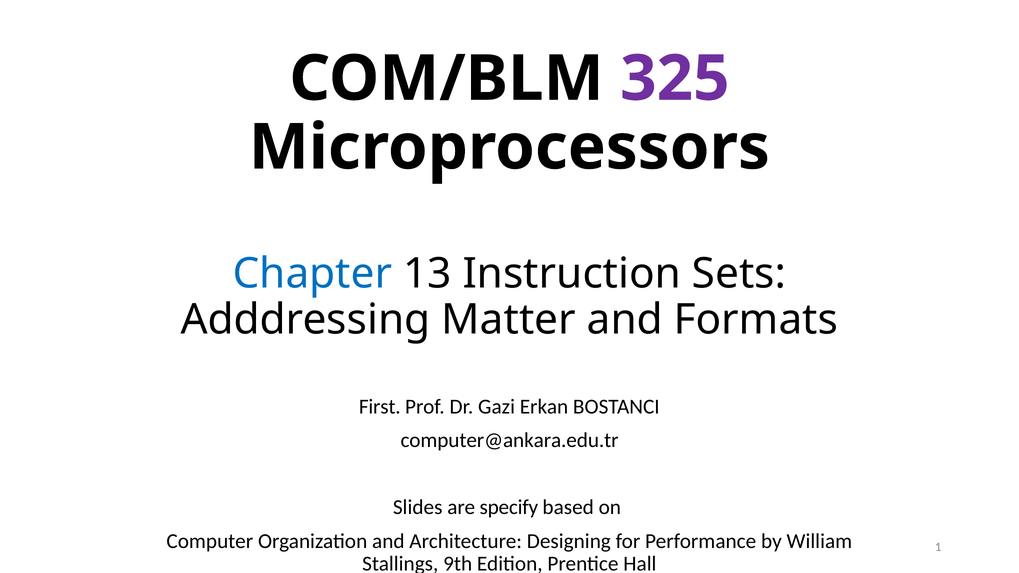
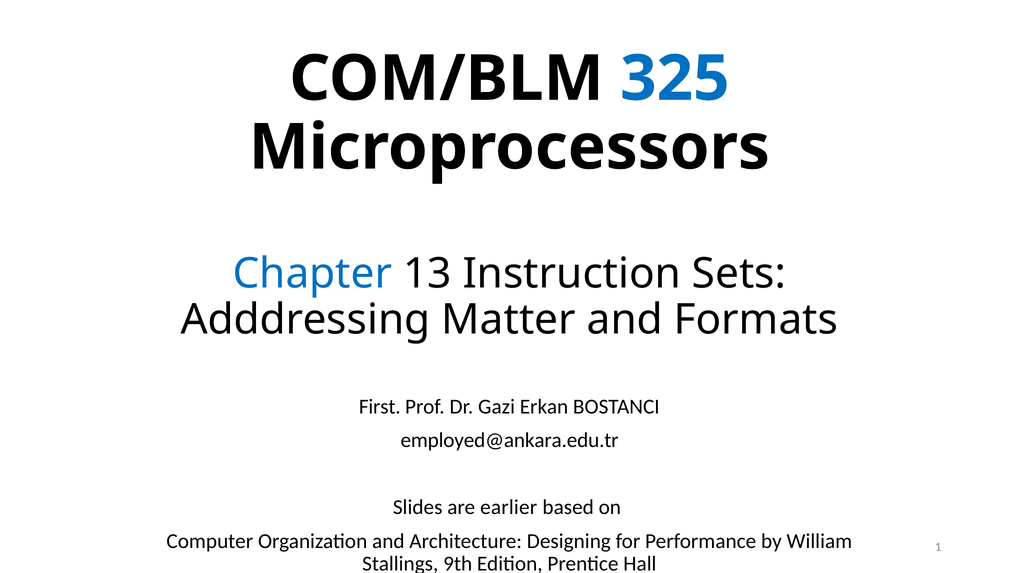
325 colour: purple -> blue
computer@ankara.edu.tr: computer@ankara.edu.tr -> employed@ankara.edu.tr
specify: specify -> earlier
